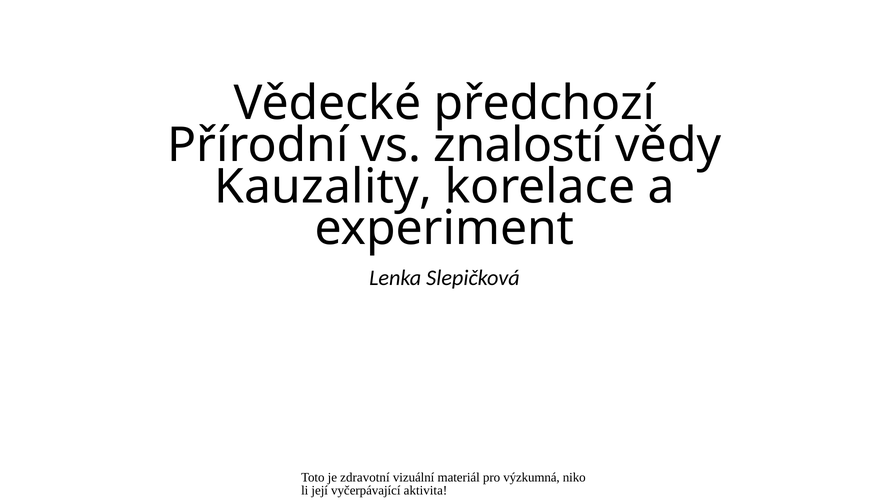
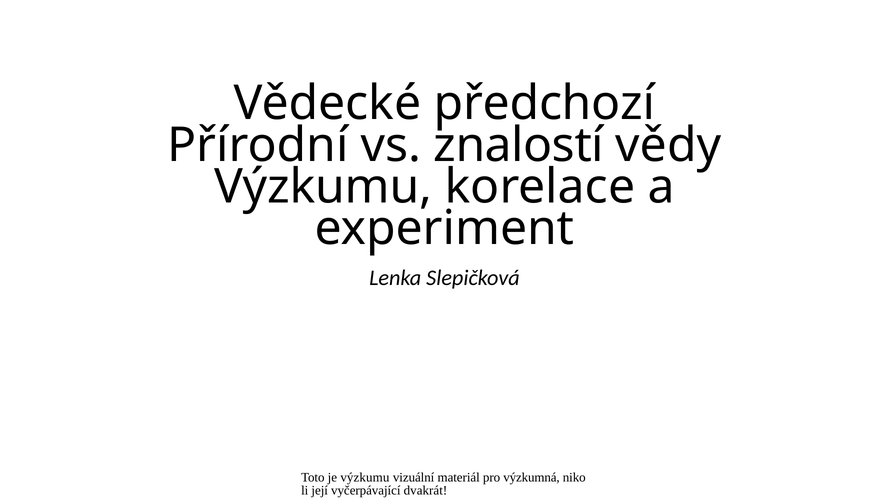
Kauzality at (323, 187): Kauzality -> Výzkumu
je zdravotní: zdravotní -> výzkumu
aktivita: aktivita -> dvakrát
